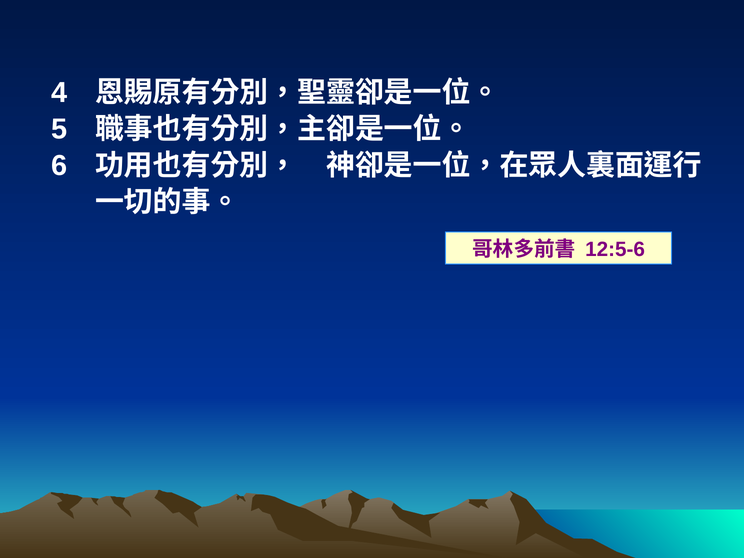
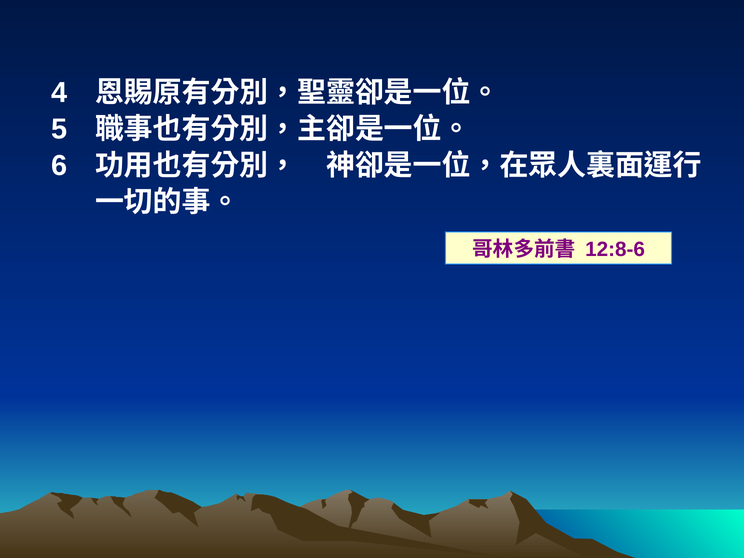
12:5-6: 12:5-6 -> 12:8-6
